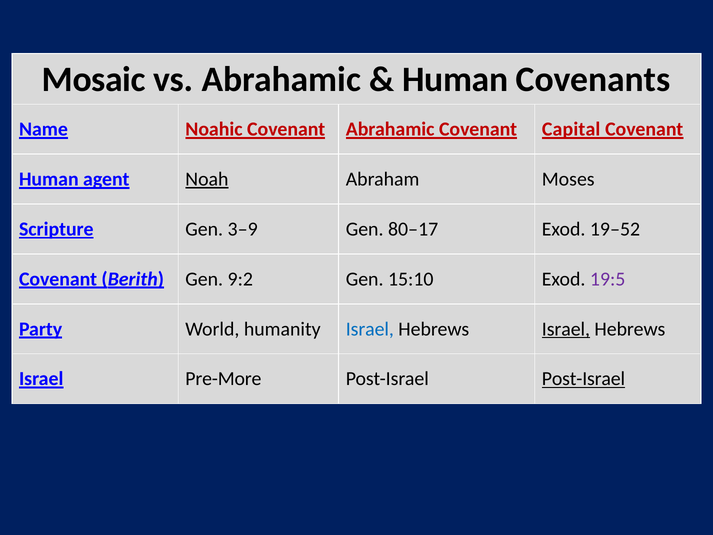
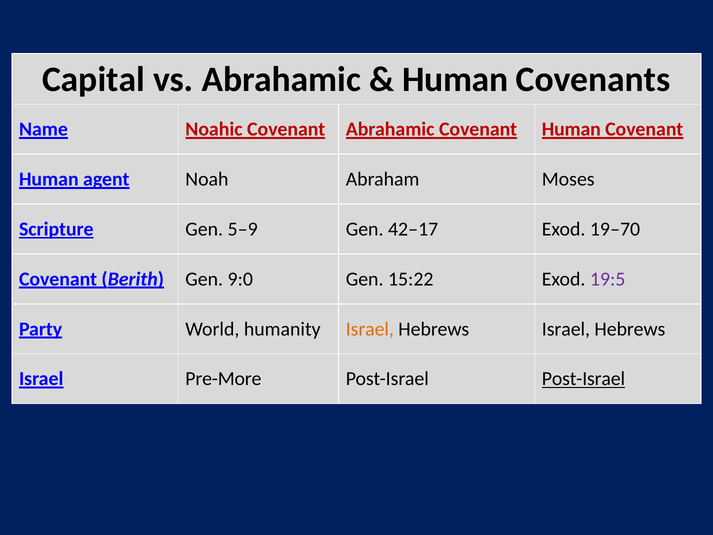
Mosaic: Mosaic -> Capital
Abrahamic Covenant Capital: Capital -> Human
Noah underline: present -> none
3‒9: 3‒9 -> 5‒9
80‒17: 80‒17 -> 42‒17
19‒52: 19‒52 -> 19‒70
9:2: 9:2 -> 9:0
15:10: 15:10 -> 15:22
Israel at (370, 329) colour: blue -> orange
Israel at (566, 329) underline: present -> none
